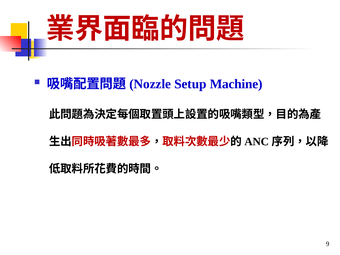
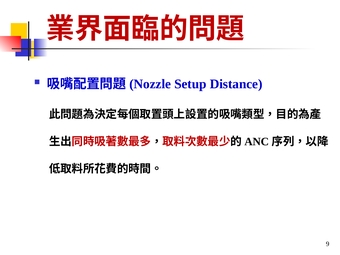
Machine: Machine -> Distance
